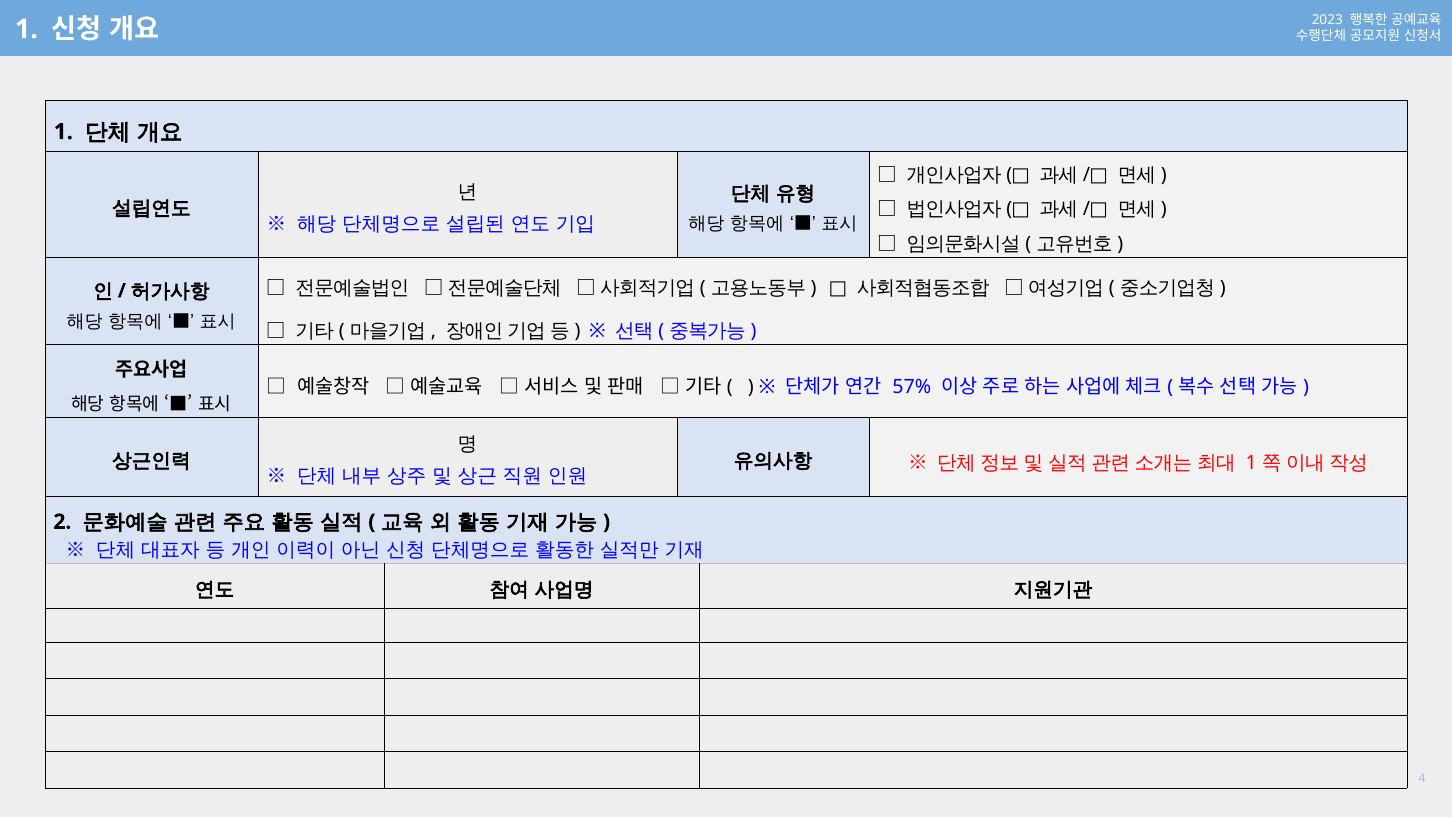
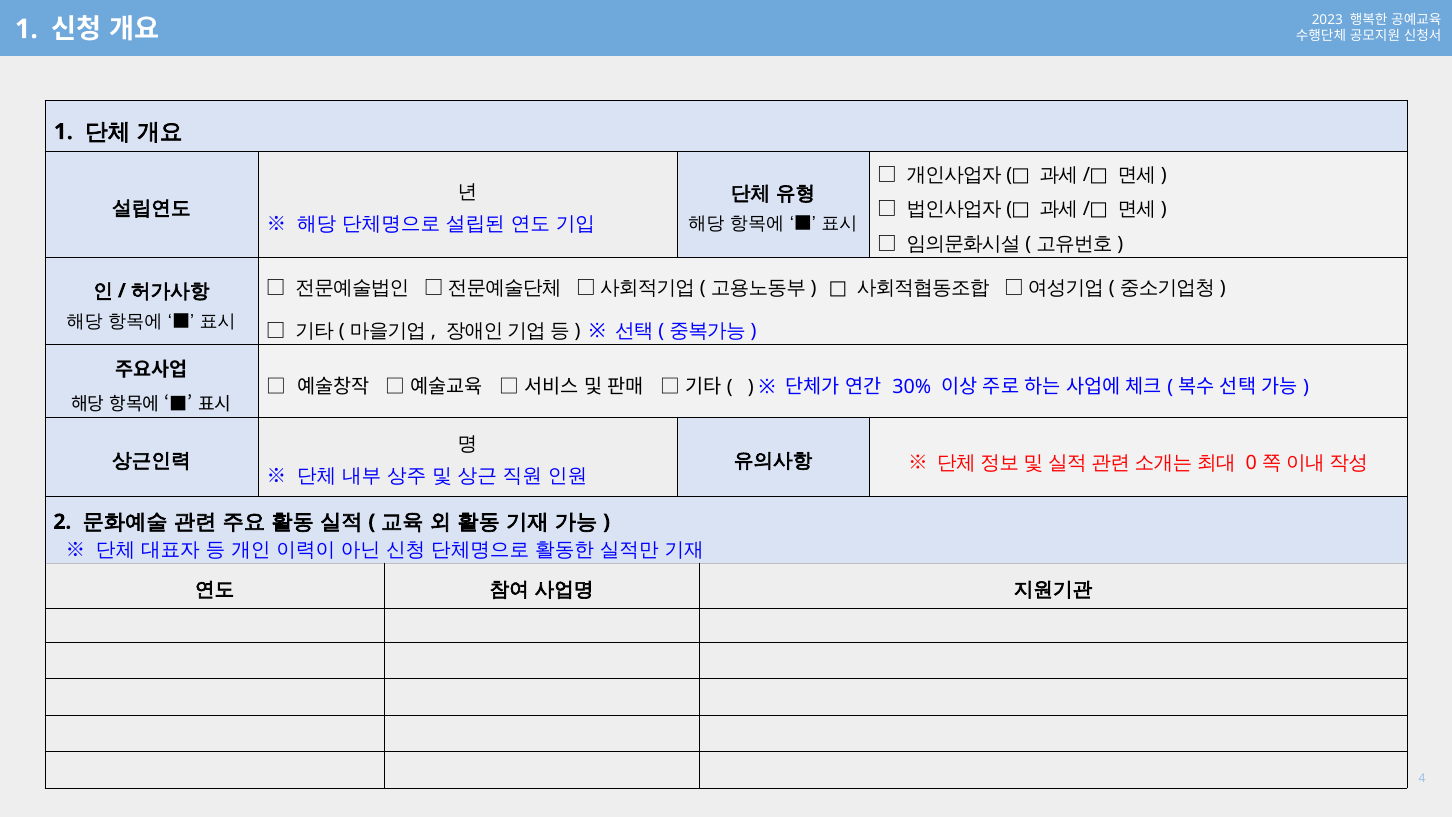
57%: 57% -> 30%
1 at (1251, 463): 1 -> 0
